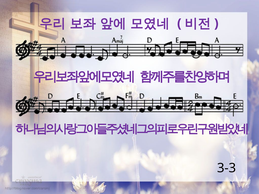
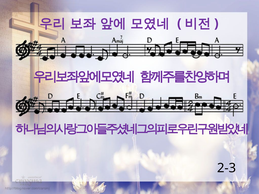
3-3: 3-3 -> 2-3
